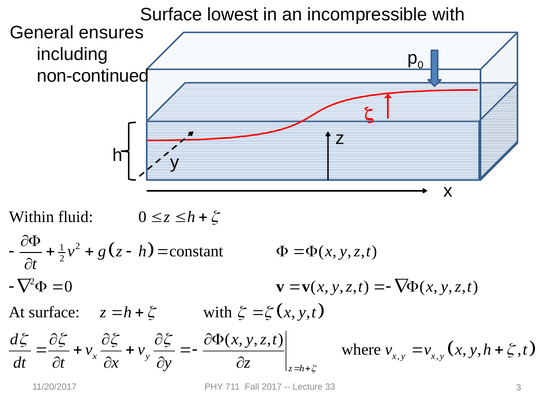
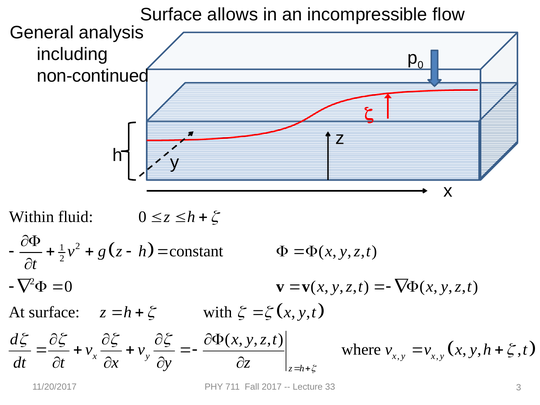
lowest: lowest -> allows
incompressible with: with -> flow
ensures: ensures -> analysis
